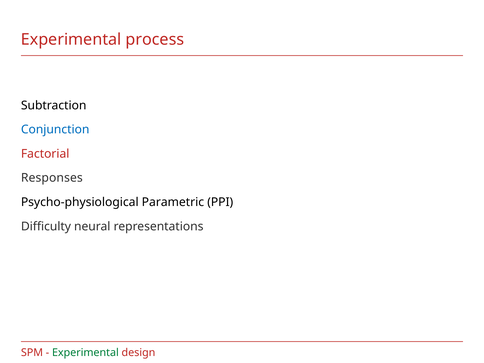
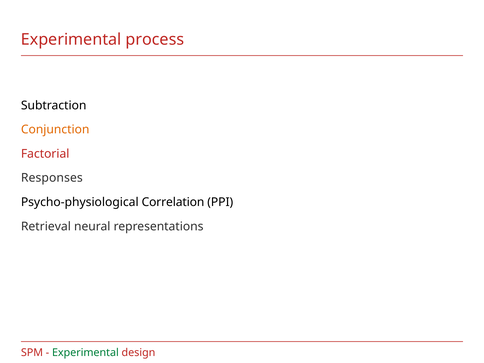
Conjunction colour: blue -> orange
Parametric: Parametric -> Correlation
Difficulty: Difficulty -> Retrieval
